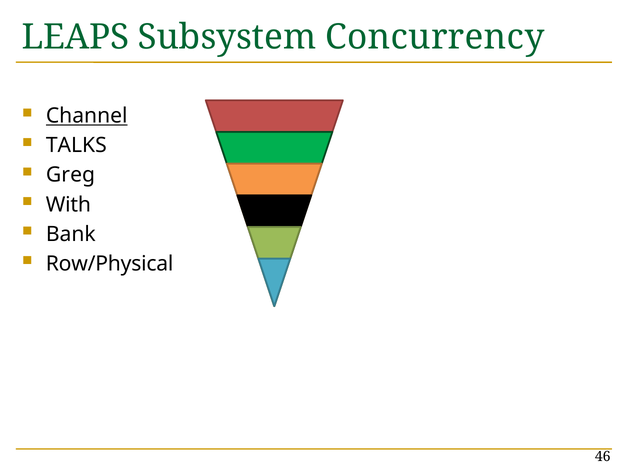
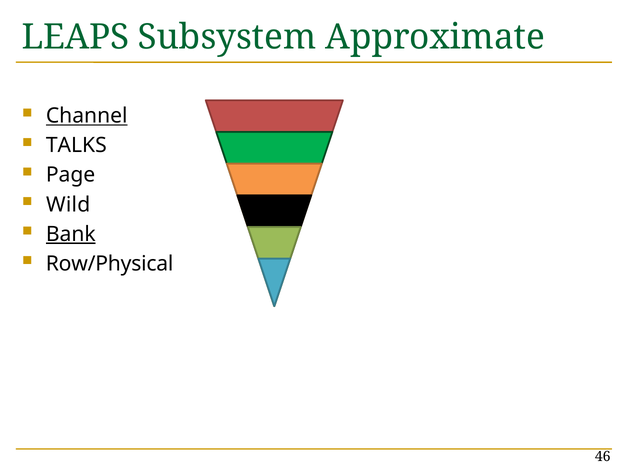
Concurrency: Concurrency -> Approximate
Greg: Greg -> Page
With: With -> Wild
Bank underline: none -> present
